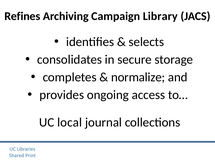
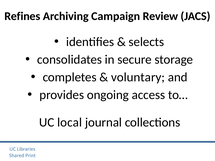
Library: Library -> Review
normalize: normalize -> voluntary
